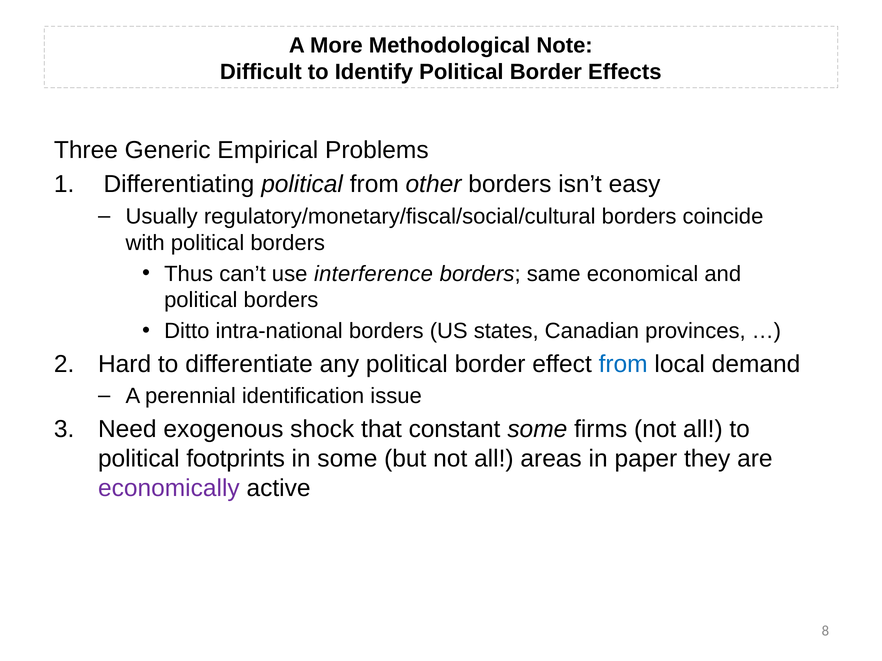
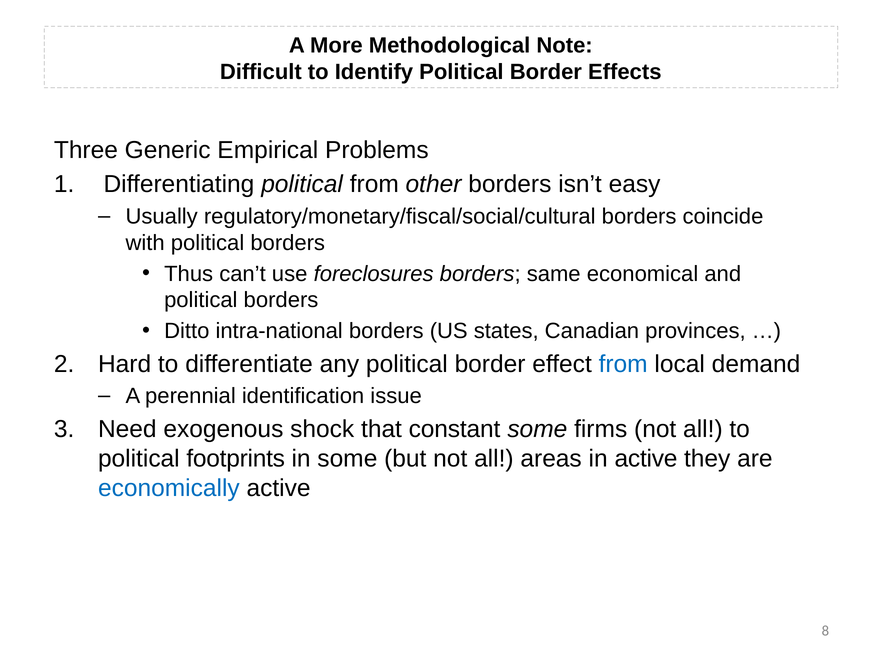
interference: interference -> foreclosures
in paper: paper -> active
economically colour: purple -> blue
